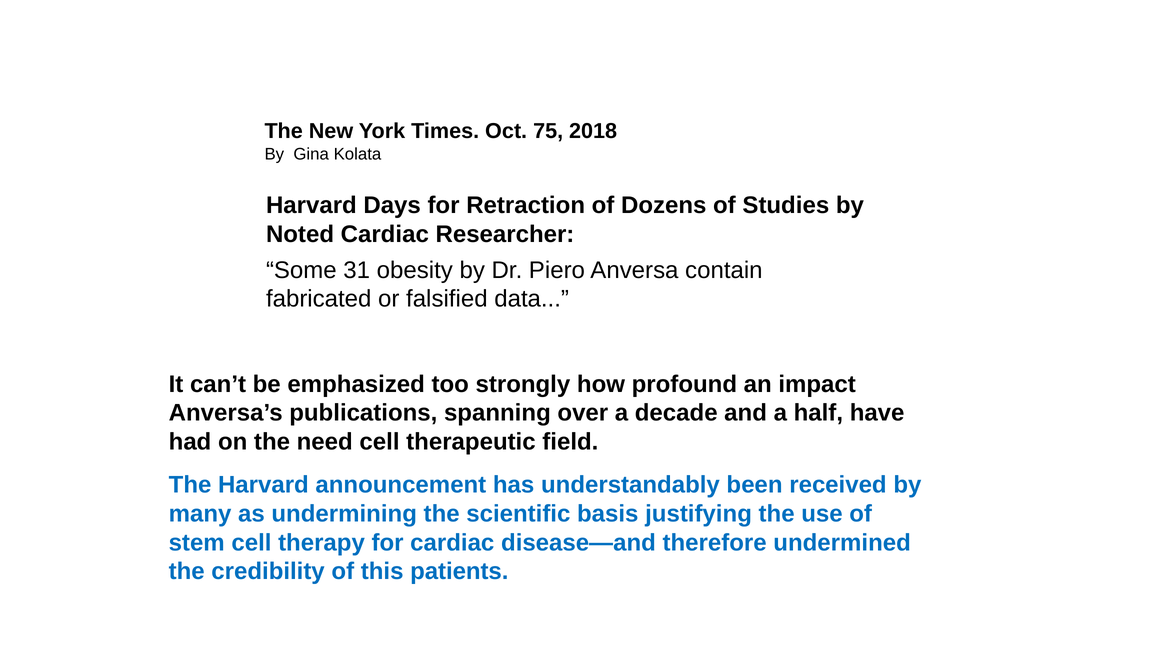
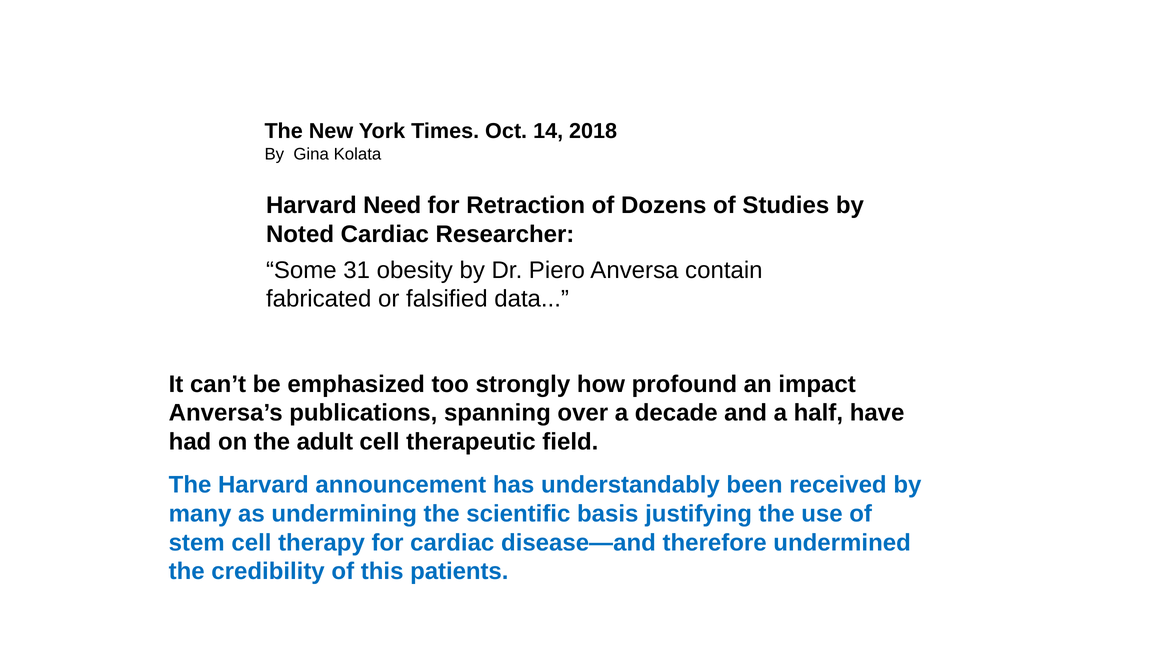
75: 75 -> 14
Days: Days -> Need
need: need -> adult
